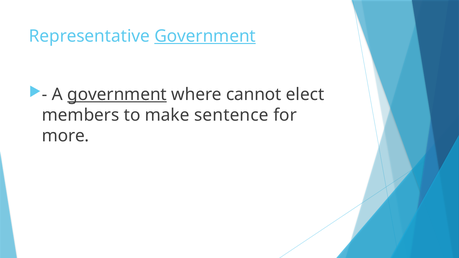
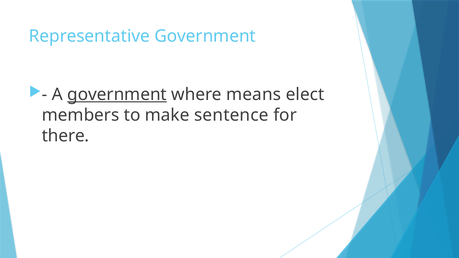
Government at (205, 36) underline: present -> none
cannot: cannot -> means
more: more -> there
